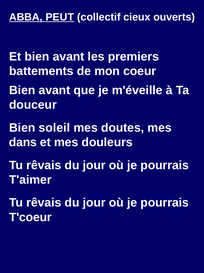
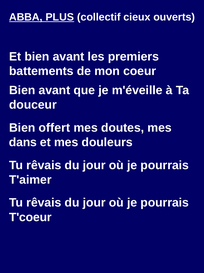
PEUT: PEUT -> PLUS
soleil: soleil -> offert
